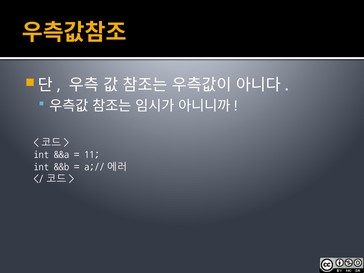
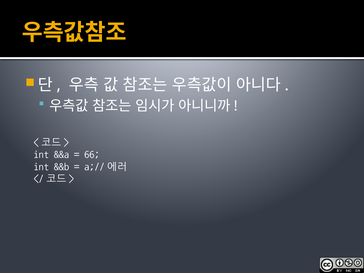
11: 11 -> 66
